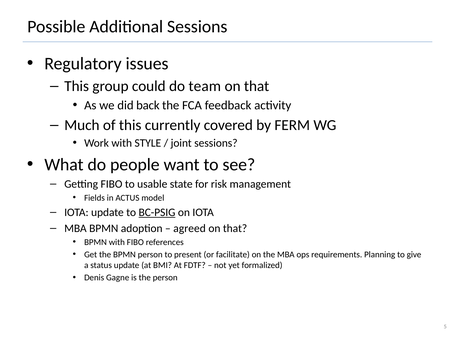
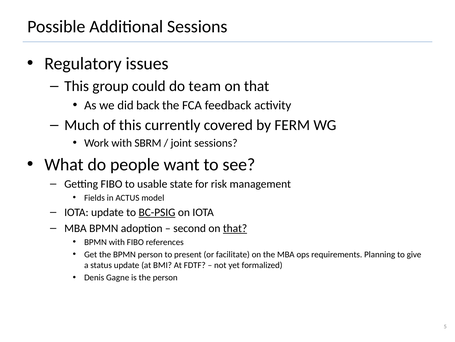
STYLE: STYLE -> SBRM
agreed: agreed -> second
that at (235, 228) underline: none -> present
